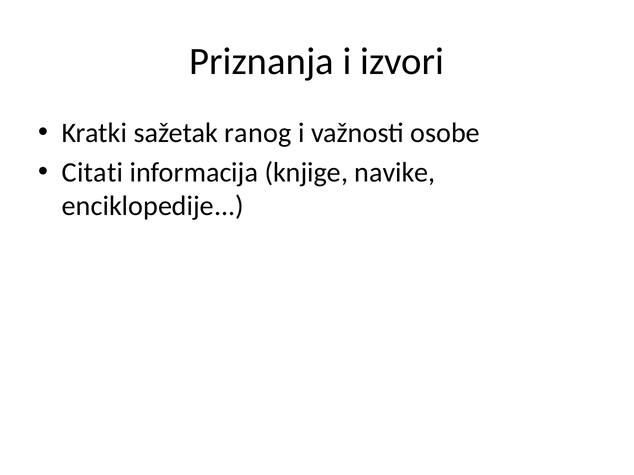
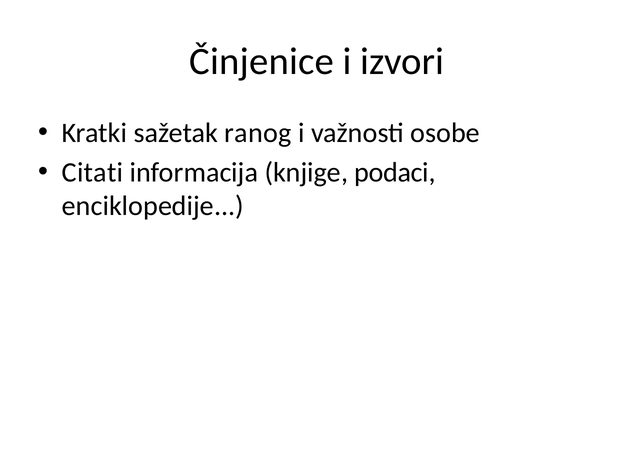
Priznanja: Priznanja -> Činjenice
navike: navike -> podaci
